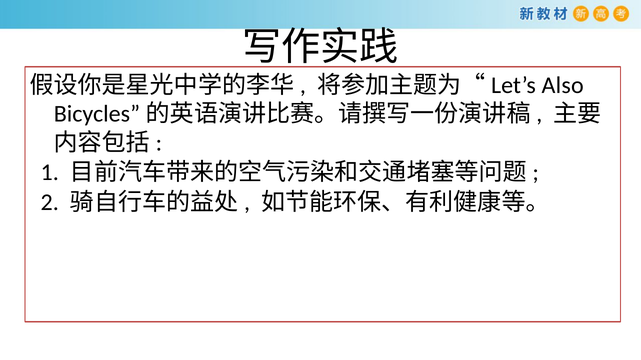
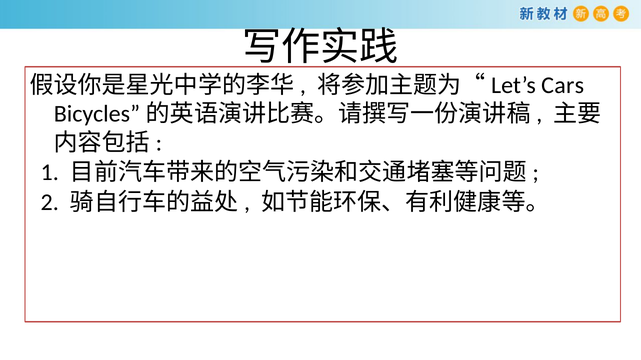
Also: Also -> Cars
